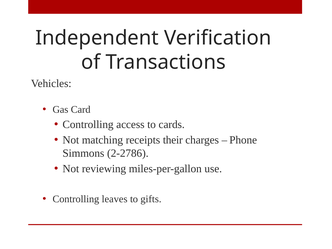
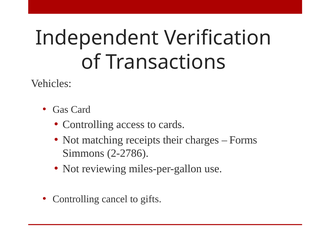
Phone: Phone -> Forms
leaves: leaves -> cancel
